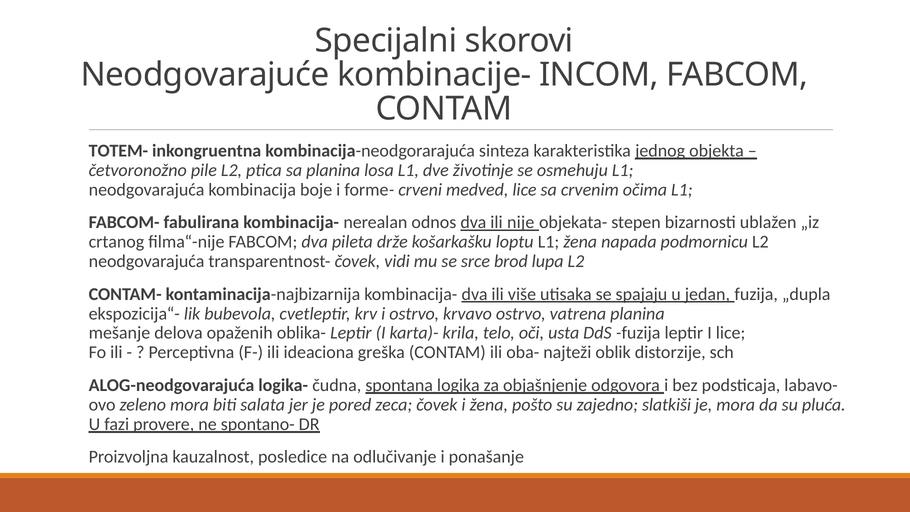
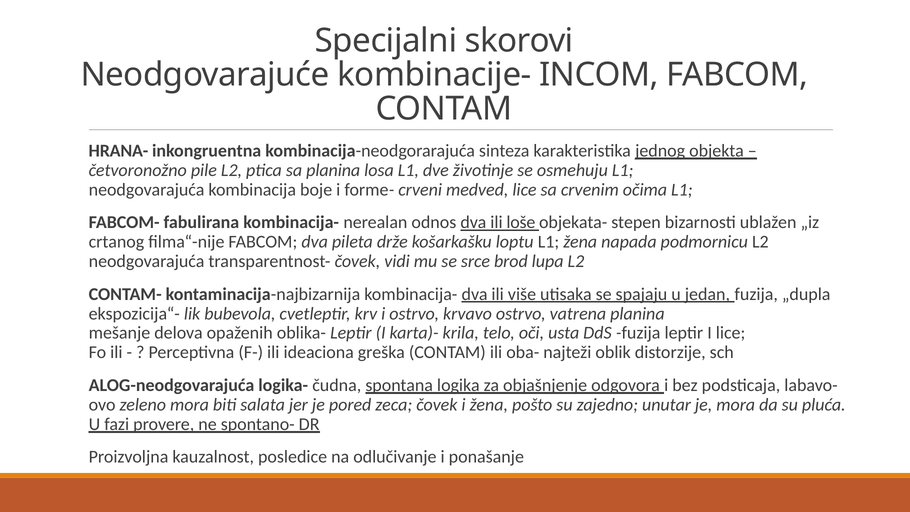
TOTEM-: TOTEM- -> HRANA-
nije: nije -> loše
slatkiši: slatkiši -> unutar
